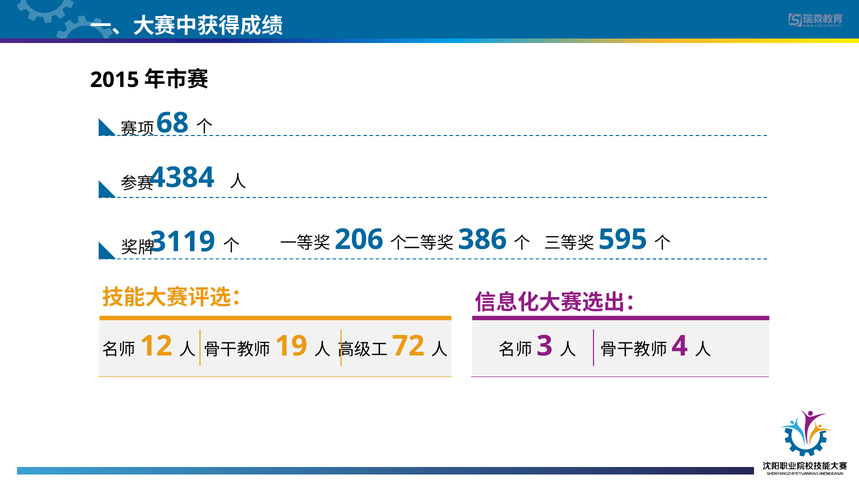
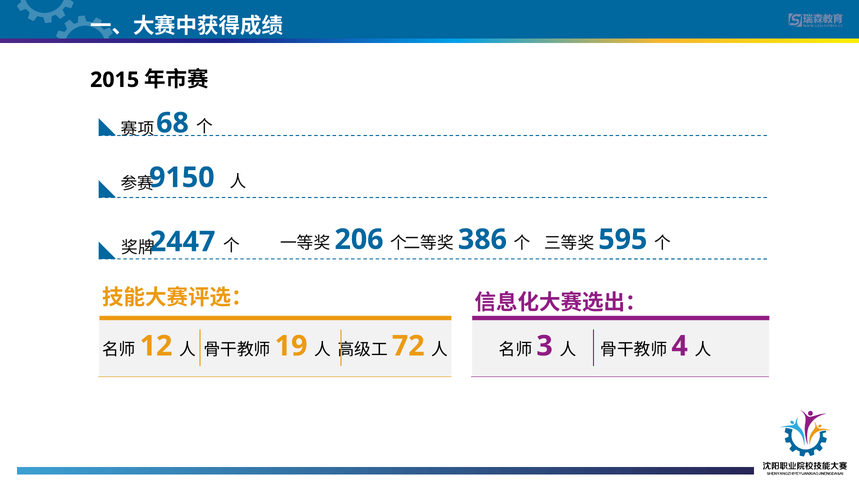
4384: 4384 -> 9150
3119: 3119 -> 2447
